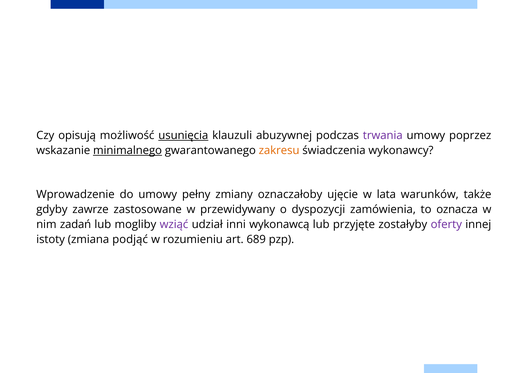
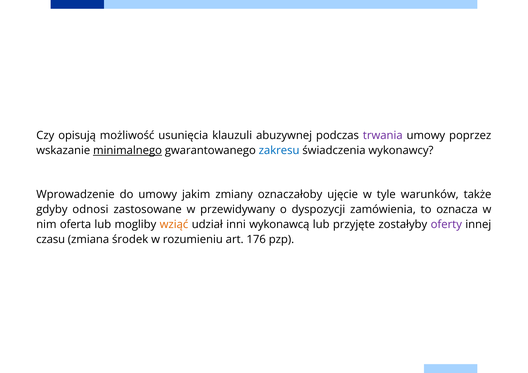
usunięcia underline: present -> none
zakresu colour: orange -> blue
pełny: pełny -> jakim
lata: lata -> tyle
zawrze: zawrze -> odnosi
zadań: zadań -> oferta
wziąć colour: purple -> orange
istoty: istoty -> czasu
podjąć: podjąć -> środek
689: 689 -> 176
